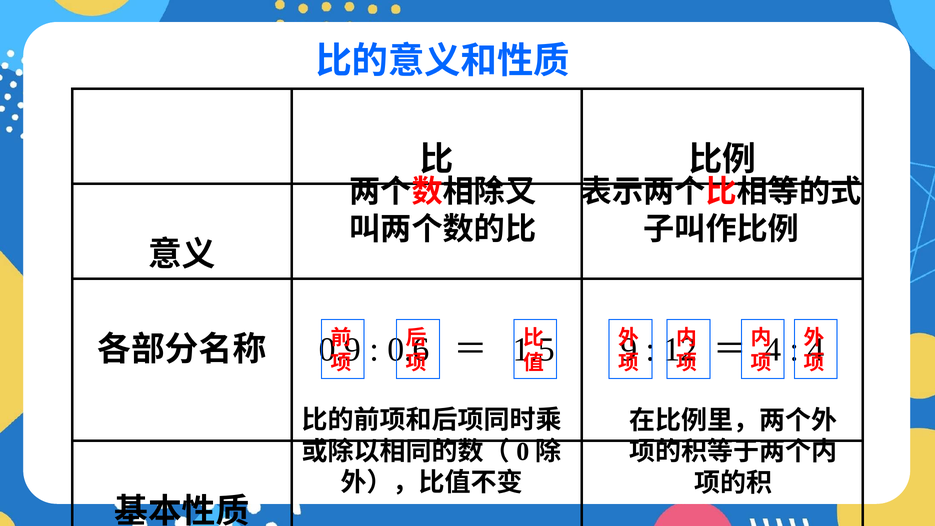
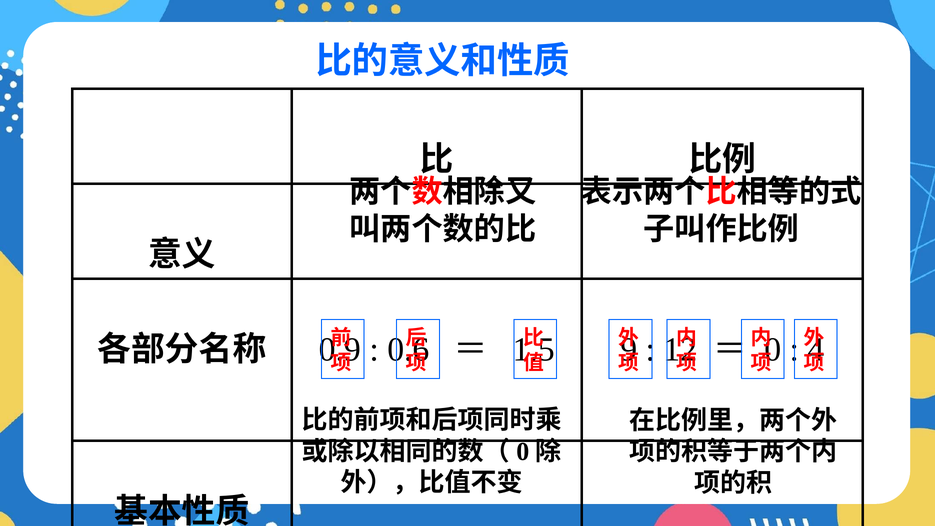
4 at (773, 349): 4 -> 0
